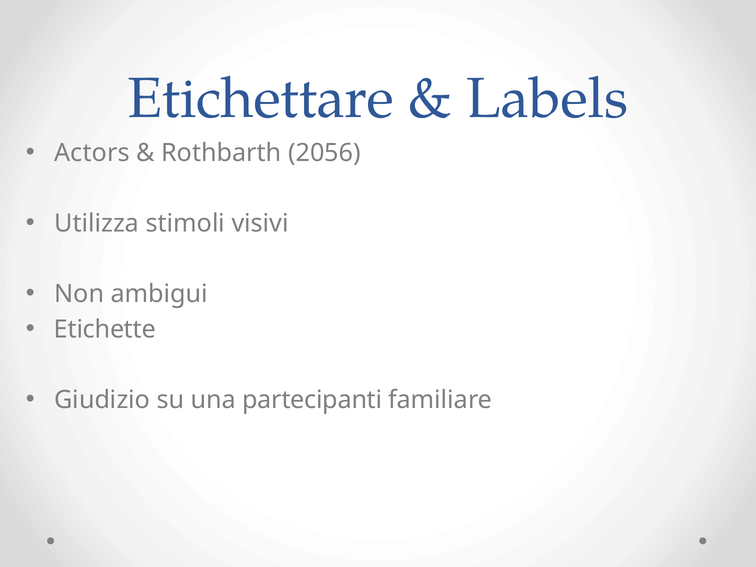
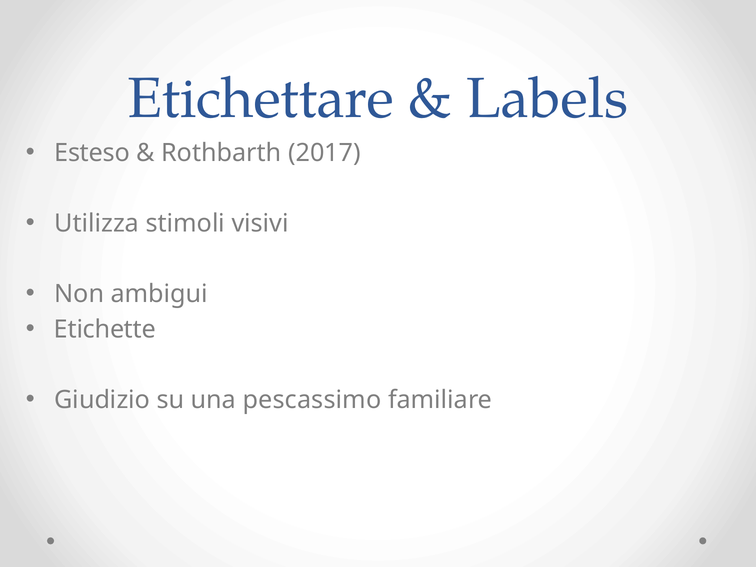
Actors: Actors -> Esteso
2056: 2056 -> 2017
partecipanti: partecipanti -> pescassimo
